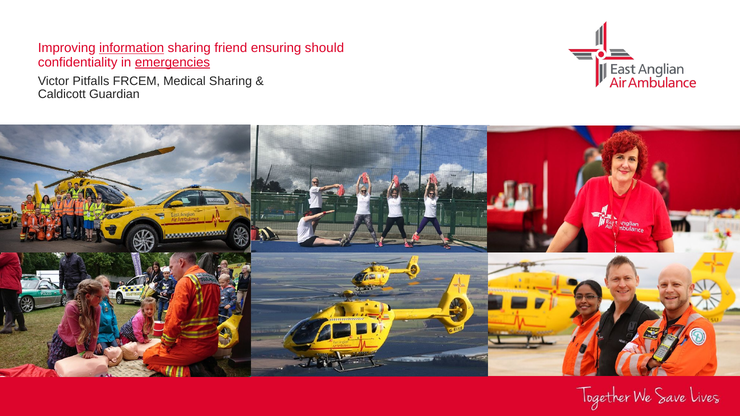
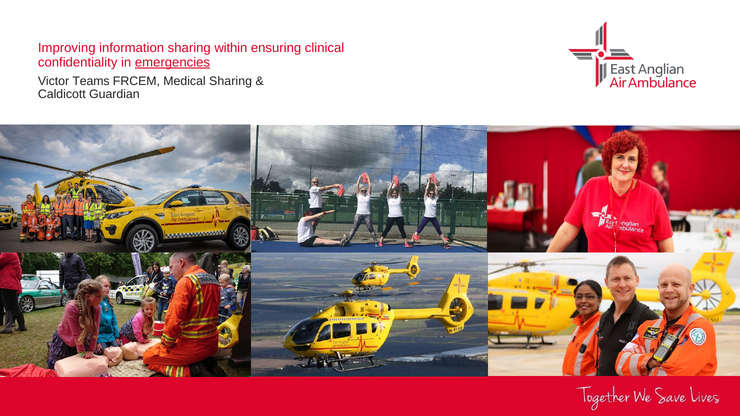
information underline: present -> none
friend: friend -> within
should: should -> clinical
Pitfalls: Pitfalls -> Teams
